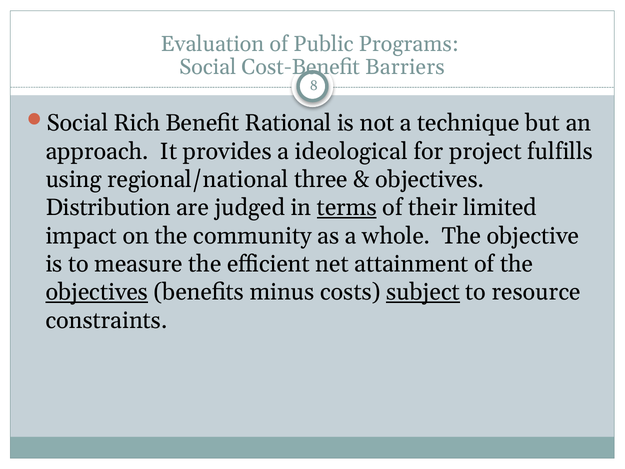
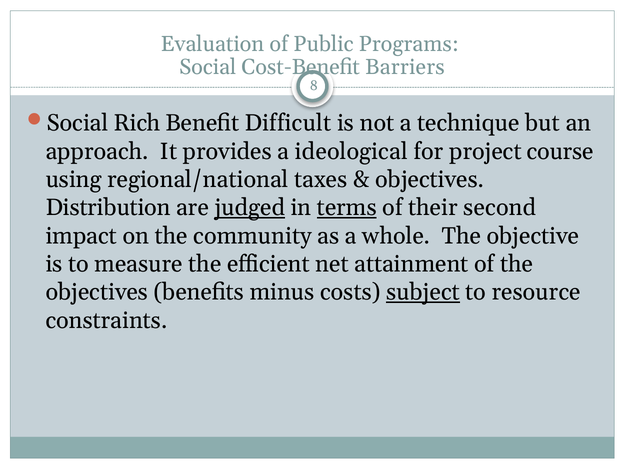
Rational: Rational -> Difficult
fulfills: fulfills -> course
three: three -> taxes
judged underline: none -> present
limited: limited -> second
objectives at (97, 292) underline: present -> none
